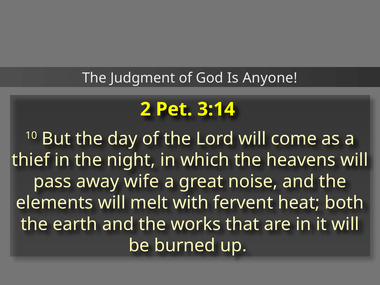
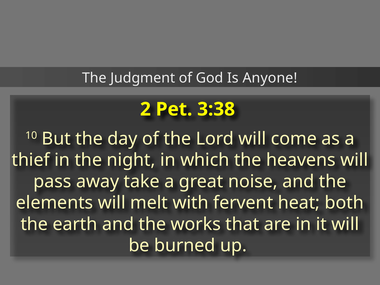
3:14: 3:14 -> 3:38
wife: wife -> take
